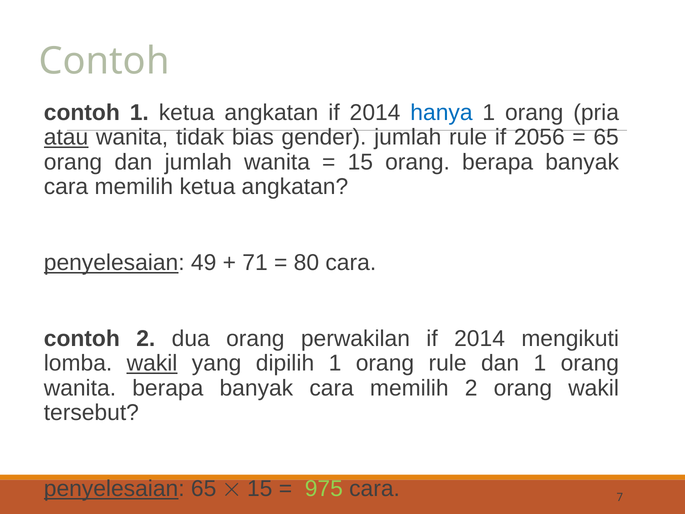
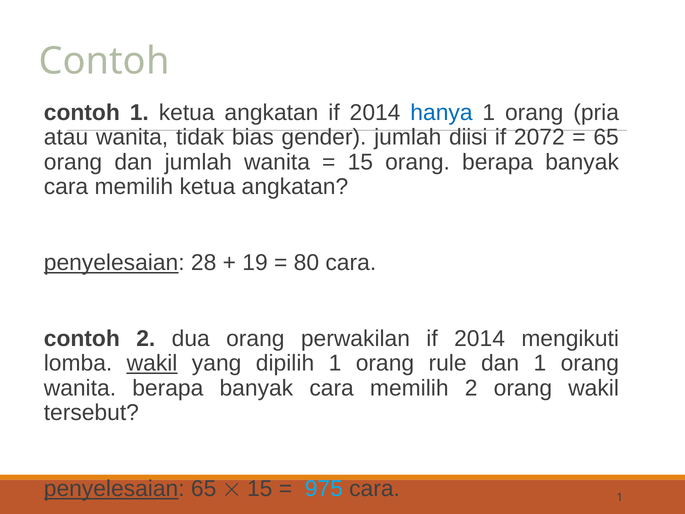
atau underline: present -> none
jumlah rule: rule -> diisi
2056: 2056 -> 2072
49: 49 -> 28
71: 71 -> 19
975 colour: light green -> light blue
cara 7: 7 -> 1
